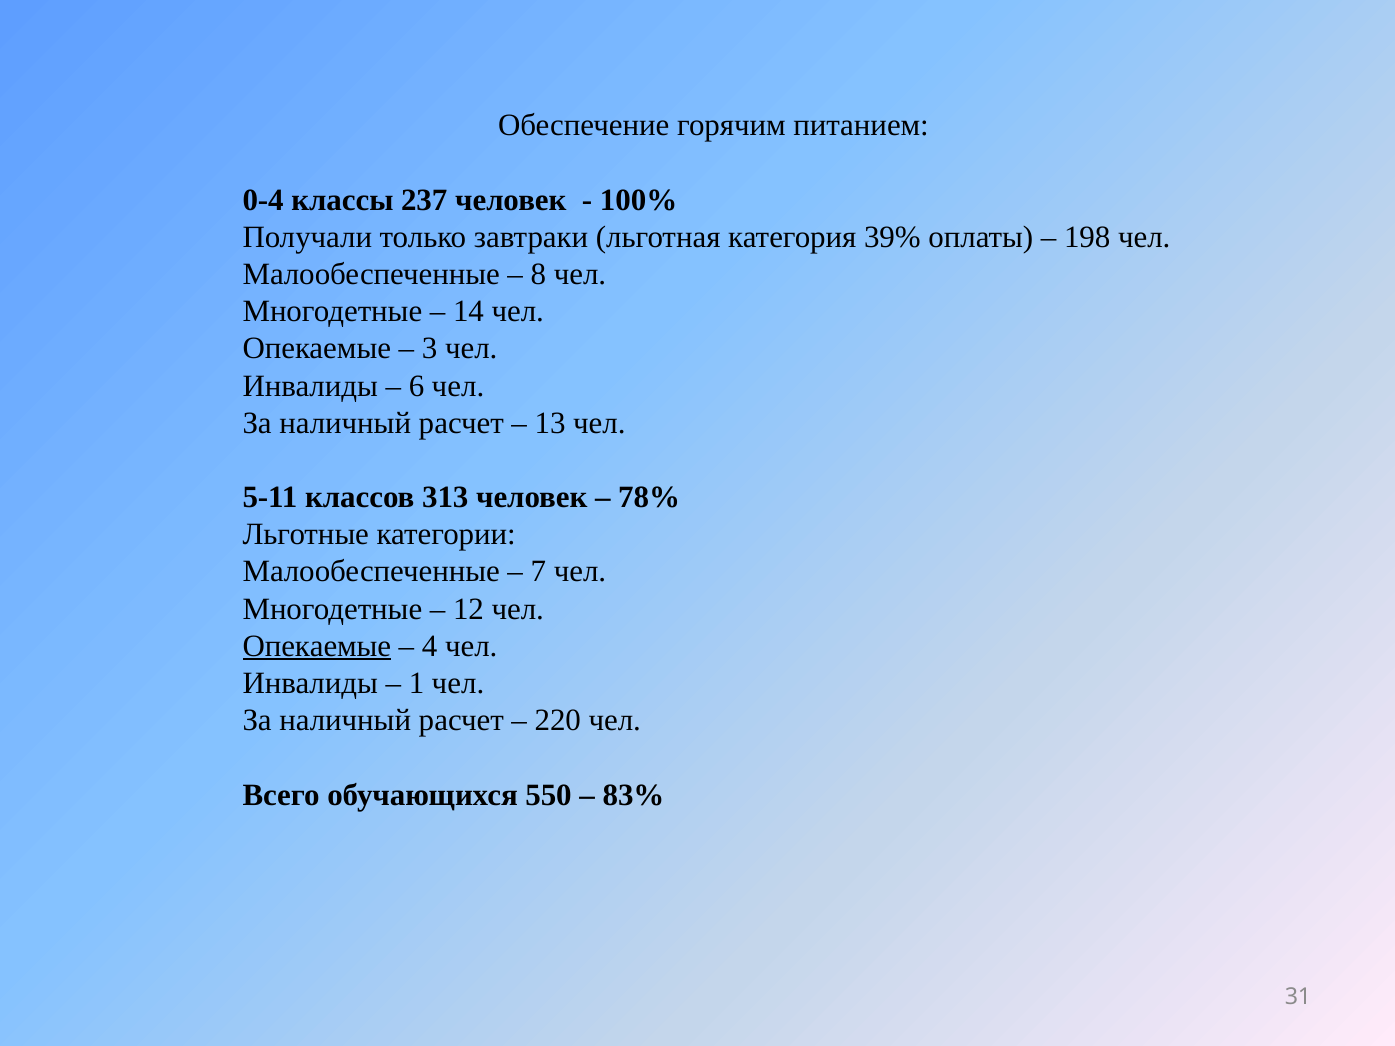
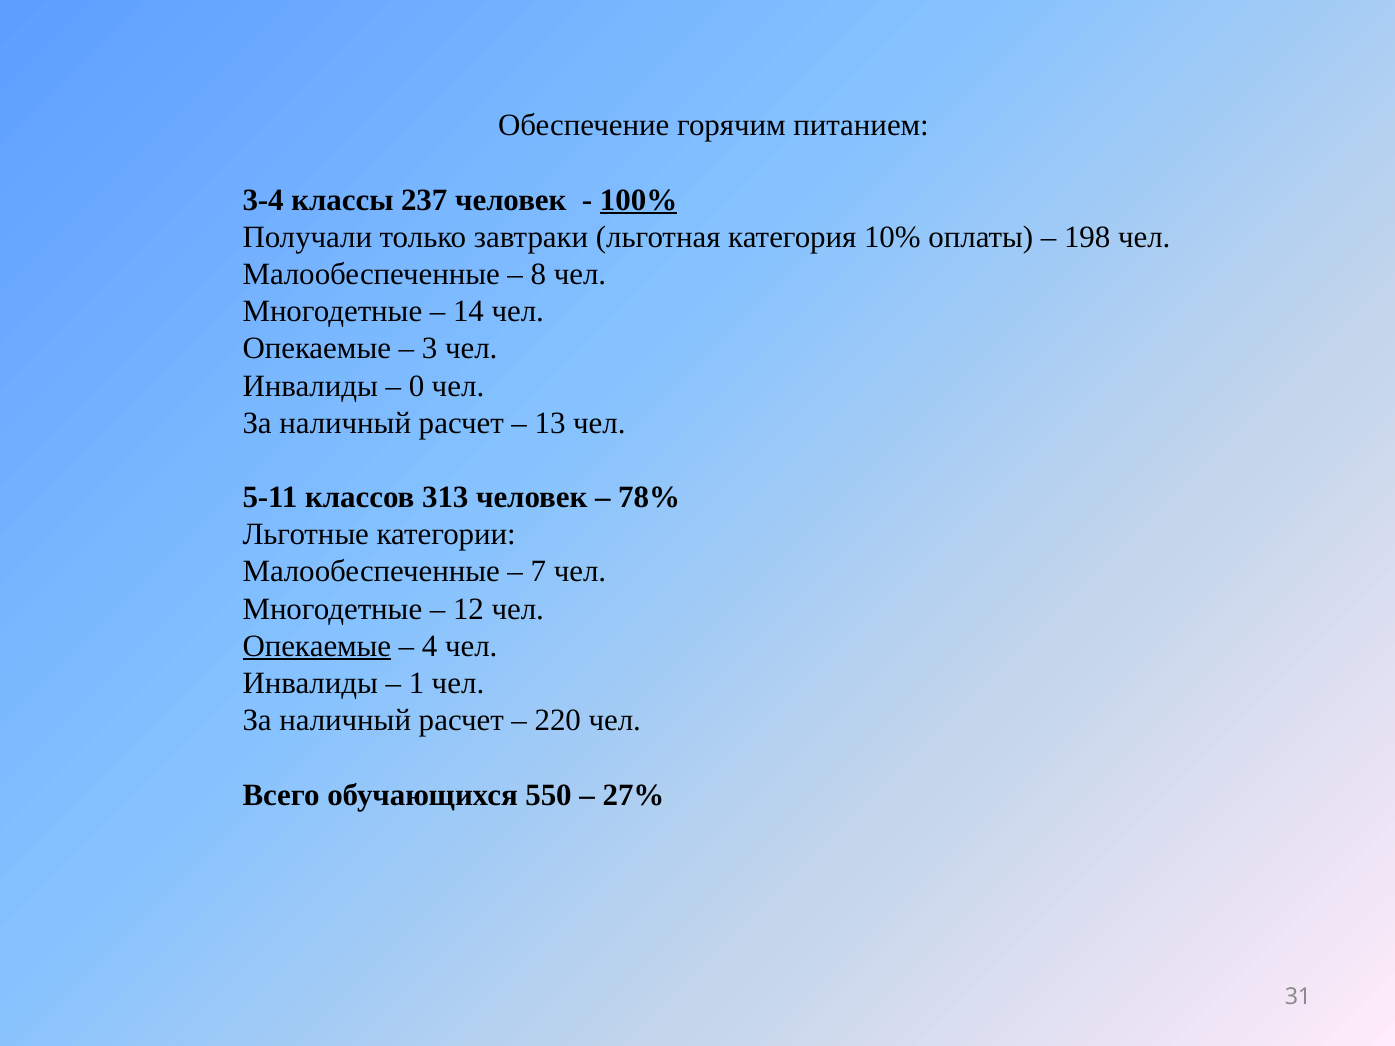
0-4: 0-4 -> 3-4
100% underline: none -> present
39%: 39% -> 10%
6: 6 -> 0
83%: 83% -> 27%
